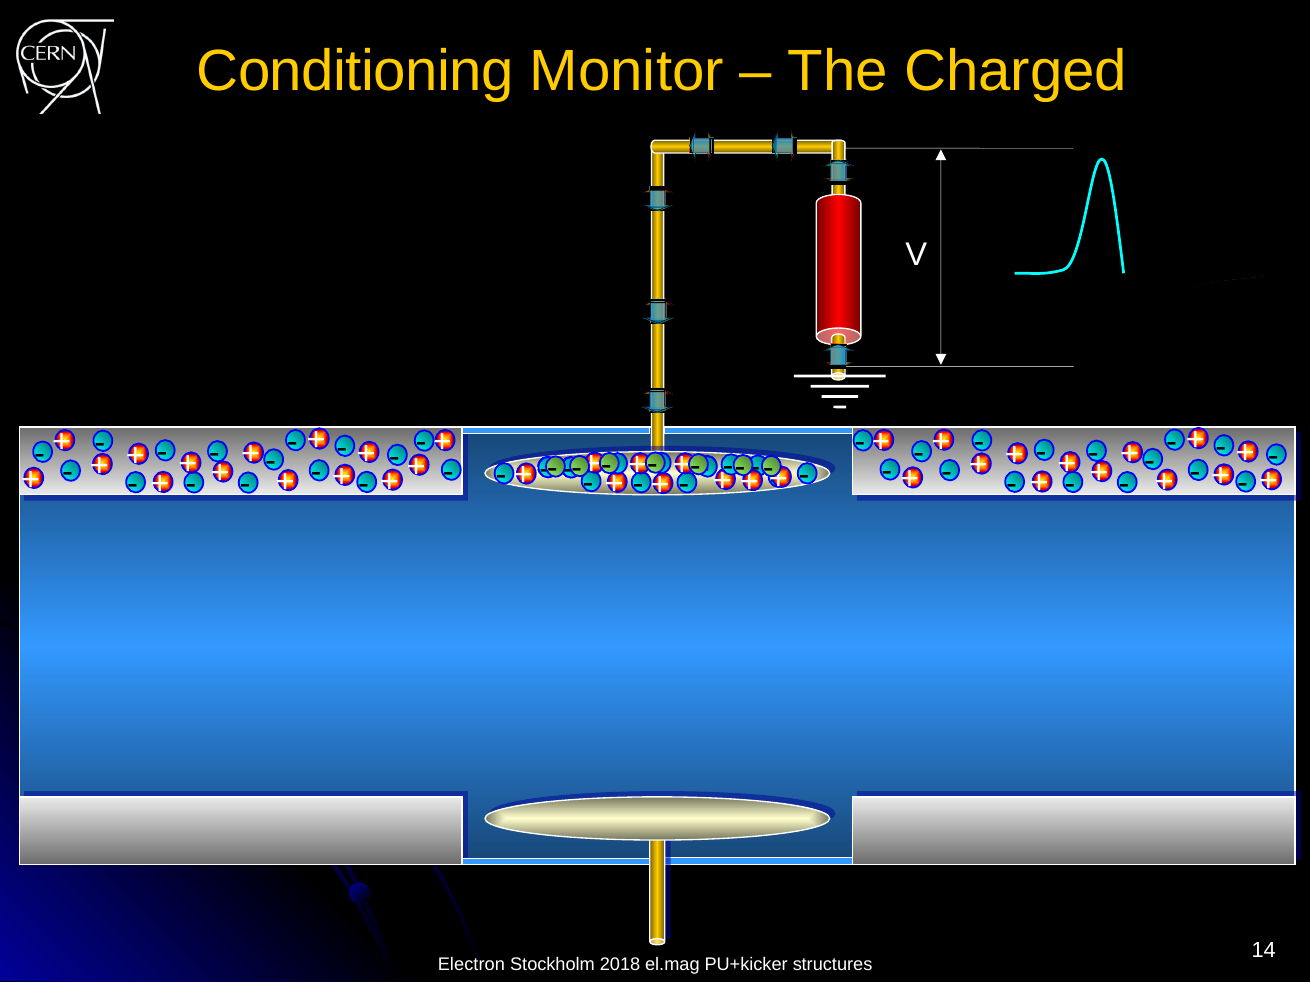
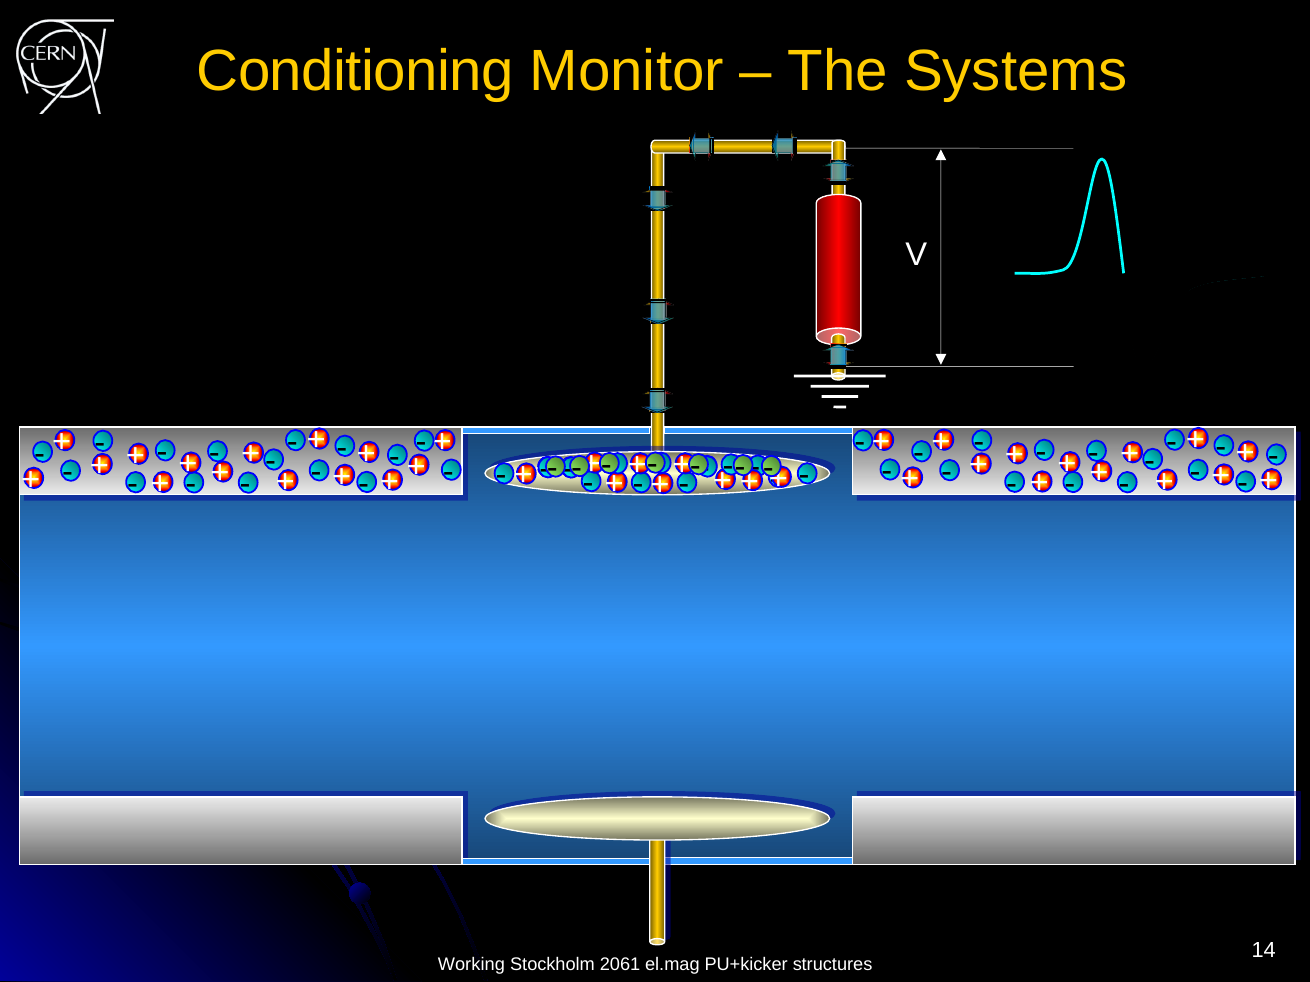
Charged: Charged -> Systems
Electron: Electron -> Working
2018: 2018 -> 2061
